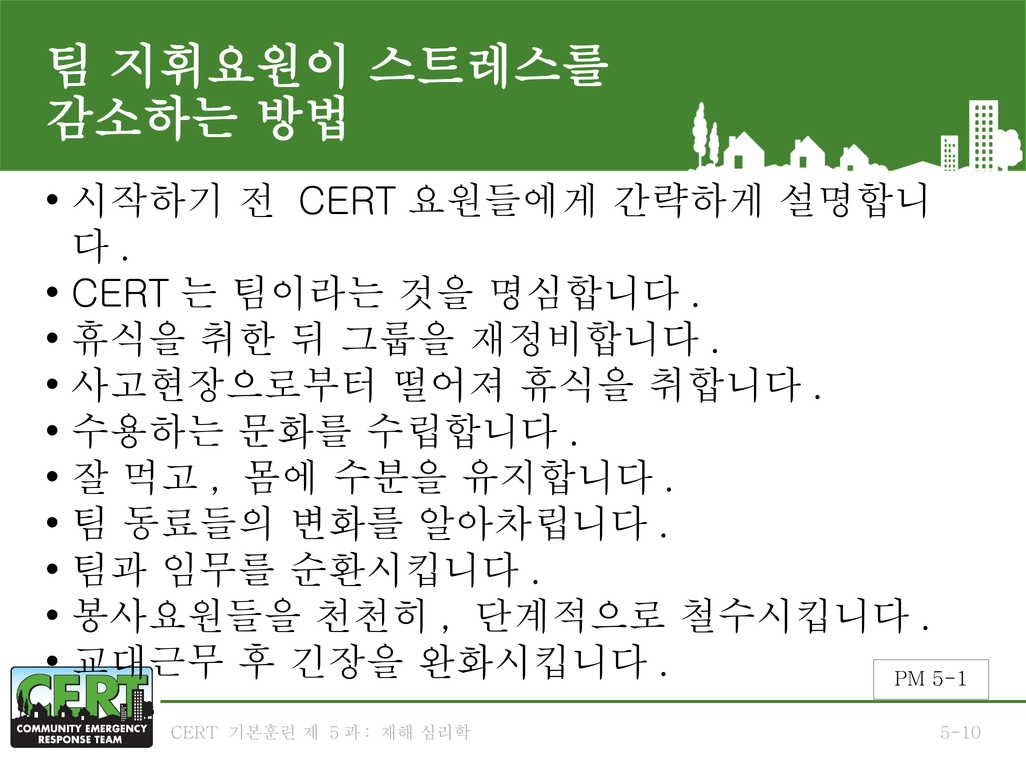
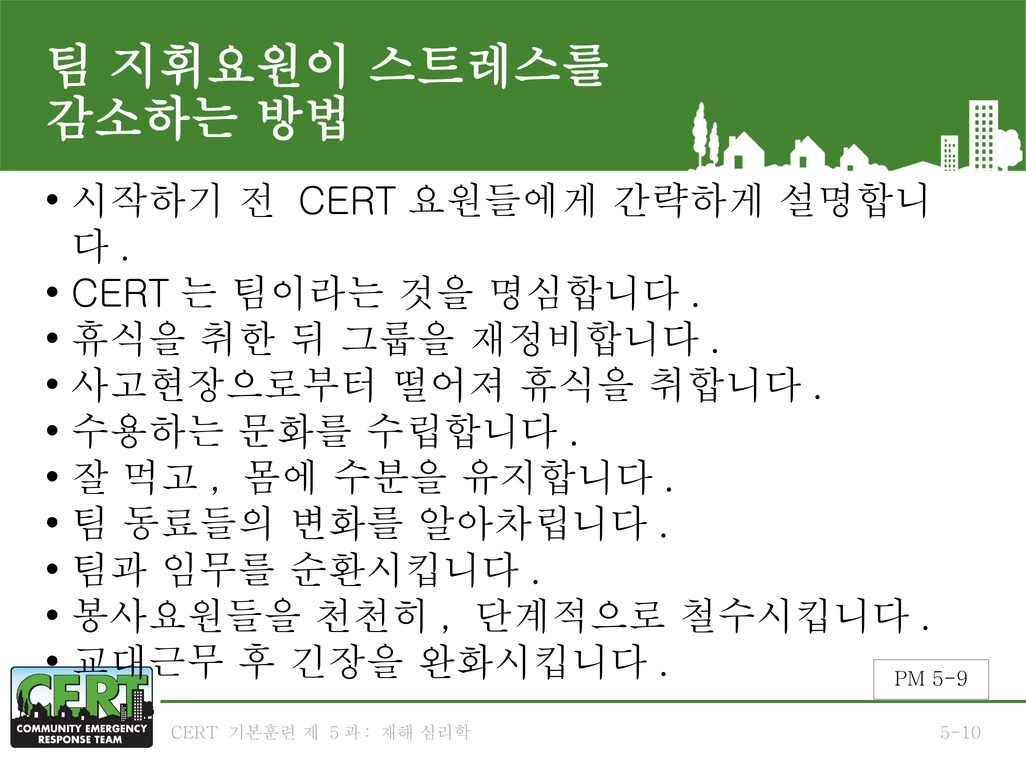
5-1: 5-1 -> 5-9
